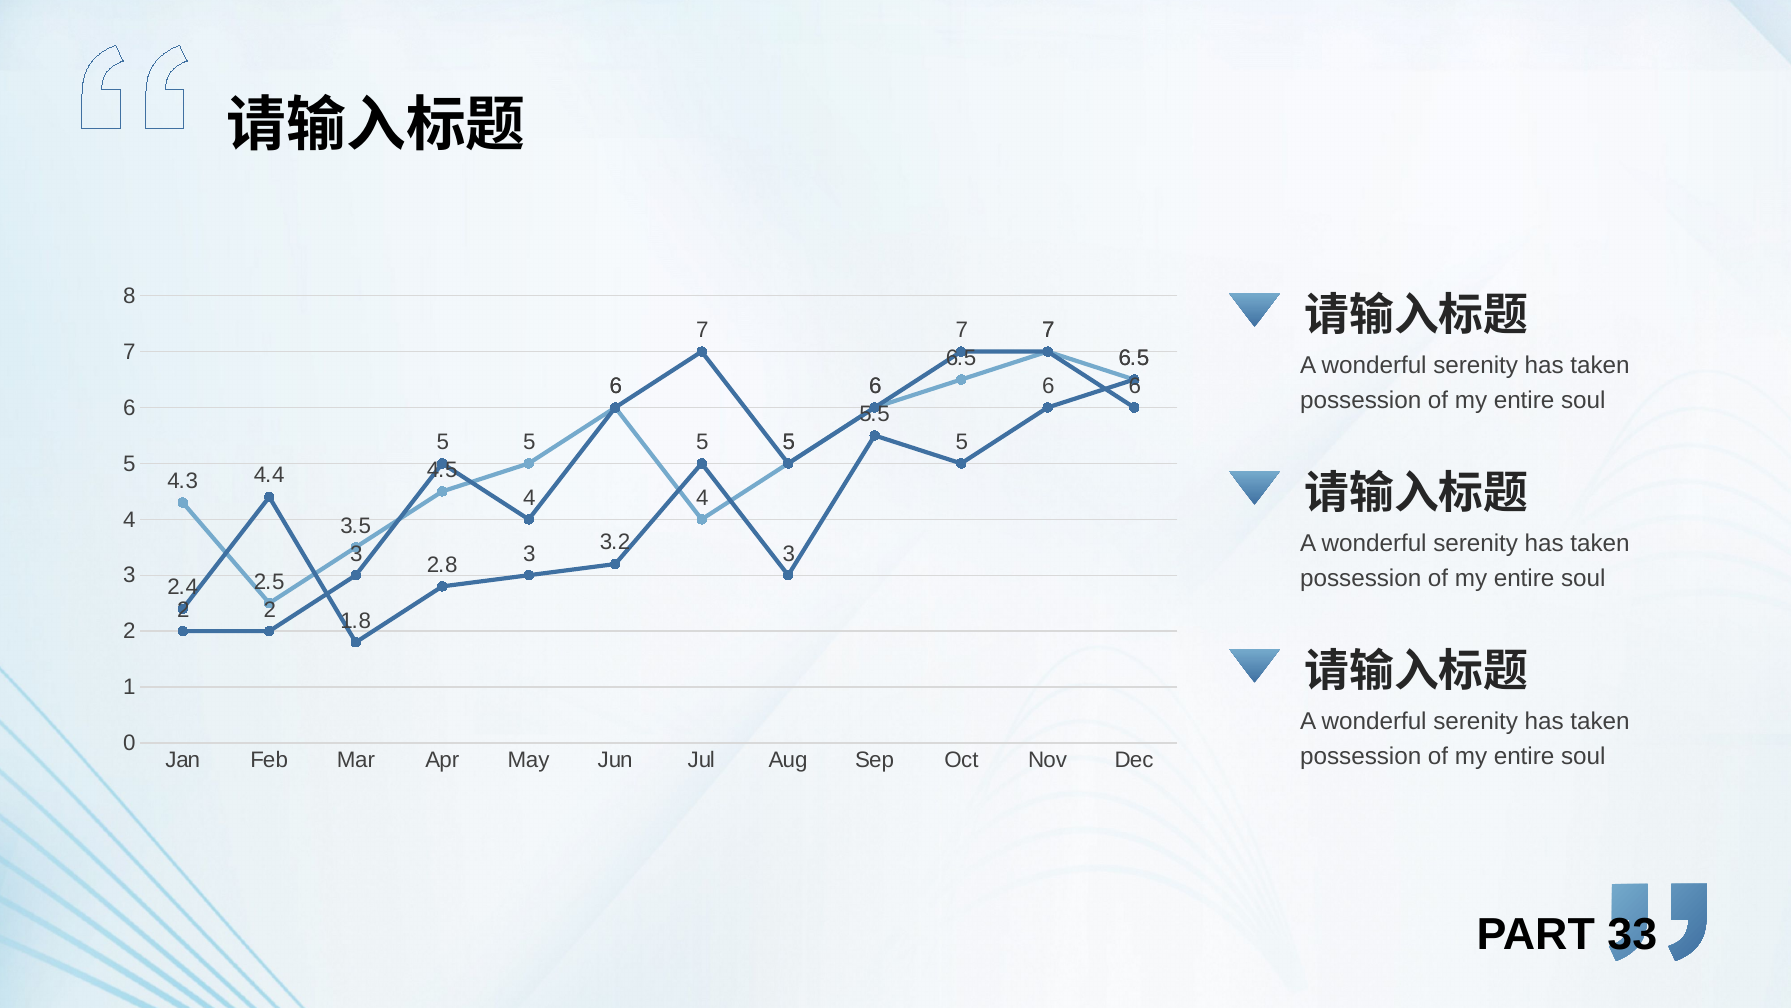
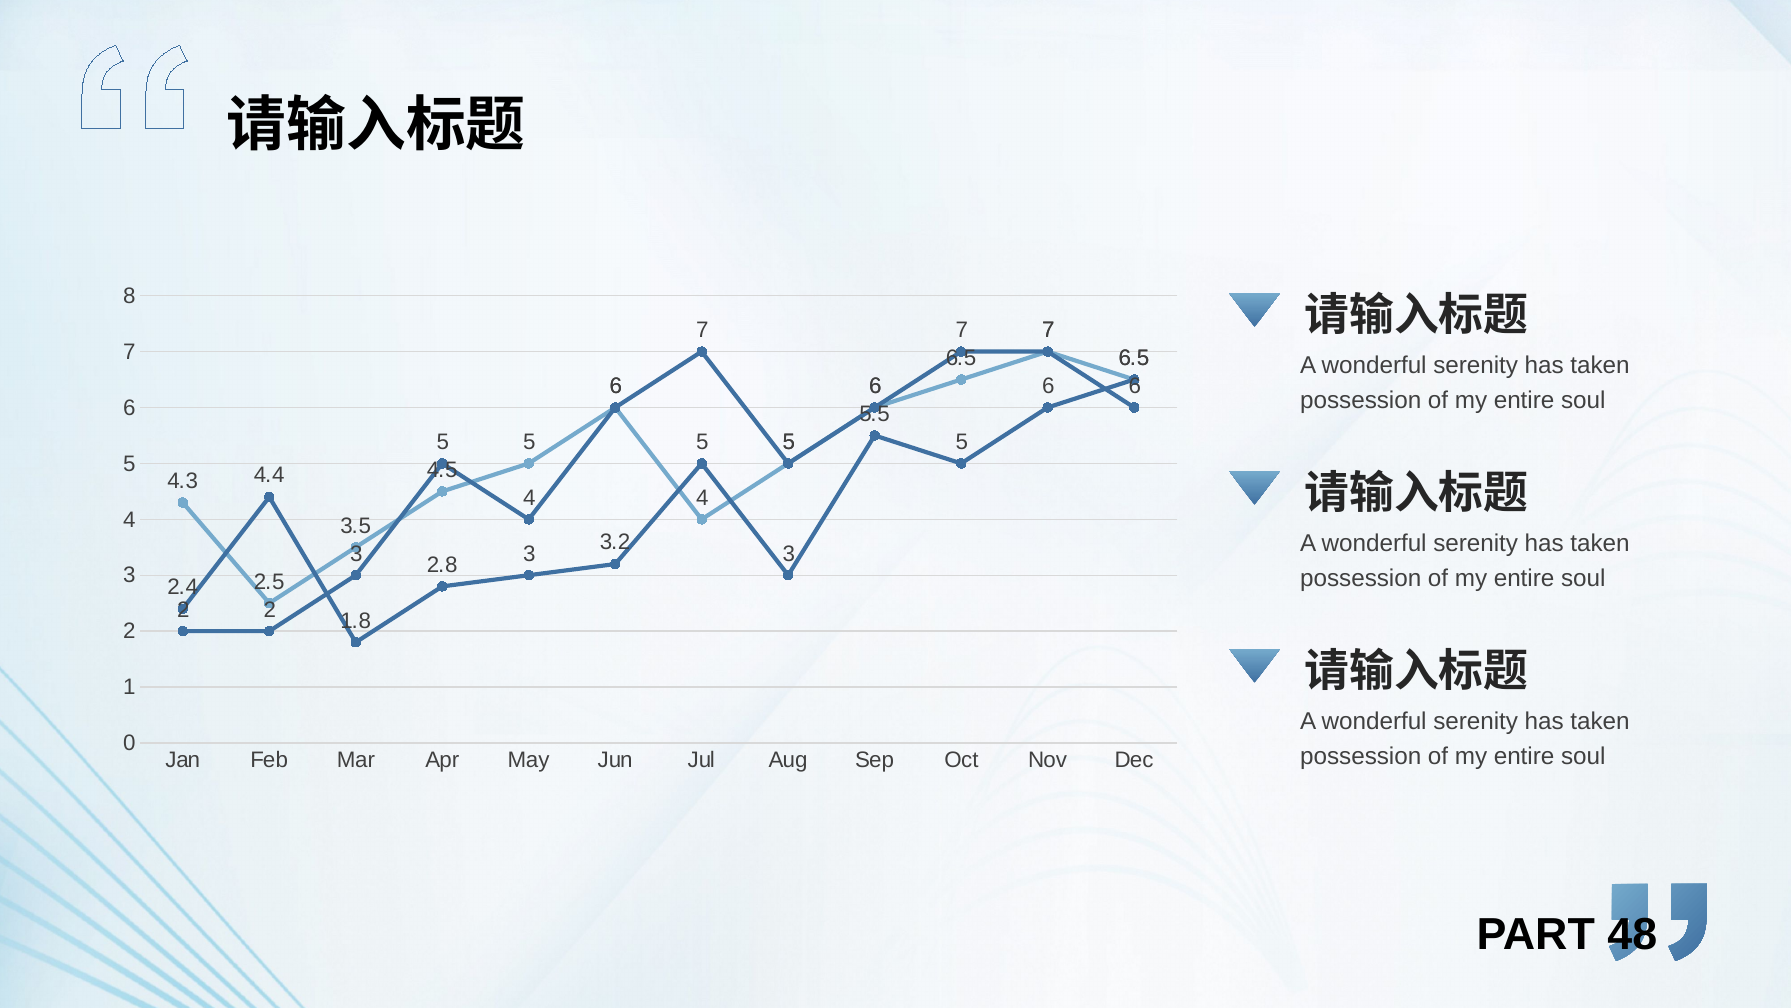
33: 33 -> 48
